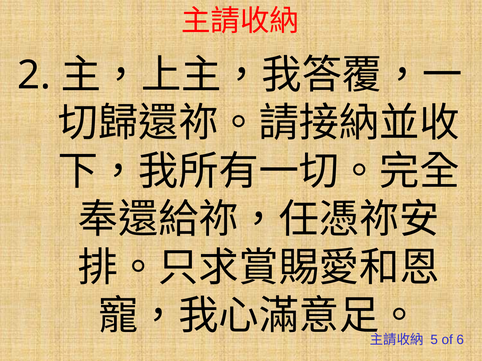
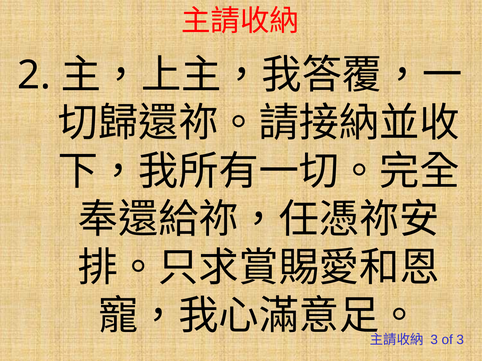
5 at (434, 340): 5 -> 3
of 6: 6 -> 3
